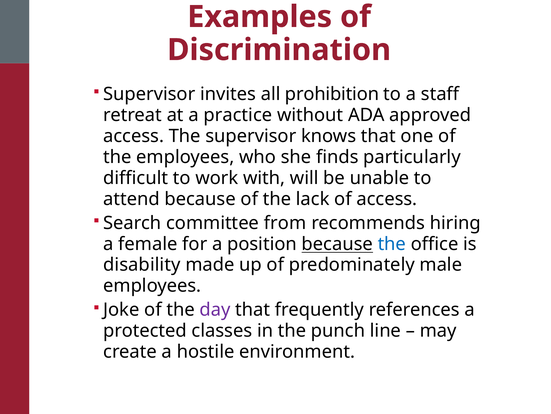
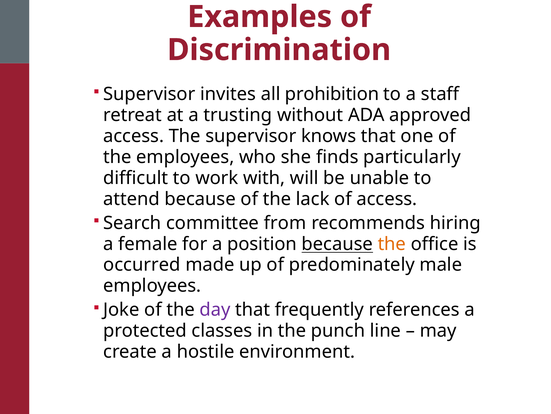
practice: practice -> trusting
the at (392, 243) colour: blue -> orange
disability: disability -> occurred
